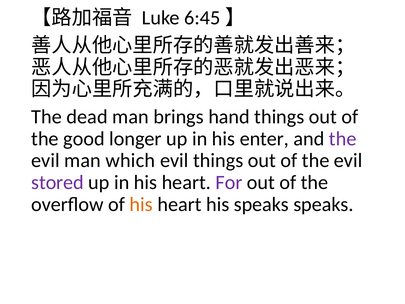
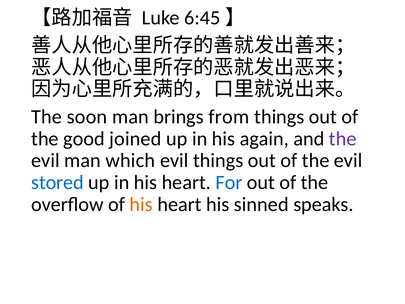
dead: dead -> soon
hand: hand -> from
longer: longer -> joined
enter: enter -> again
stored colour: purple -> blue
For colour: purple -> blue
his speaks: speaks -> sinned
